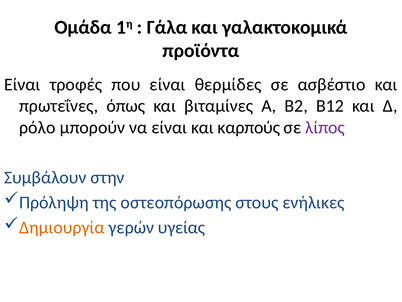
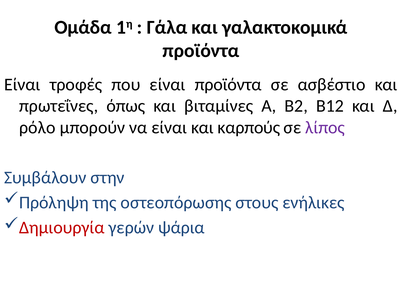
είναι θερμίδες: θερμίδες -> προϊόντα
Δημιουργία colour: orange -> red
υγείας: υγείας -> ψάρια
